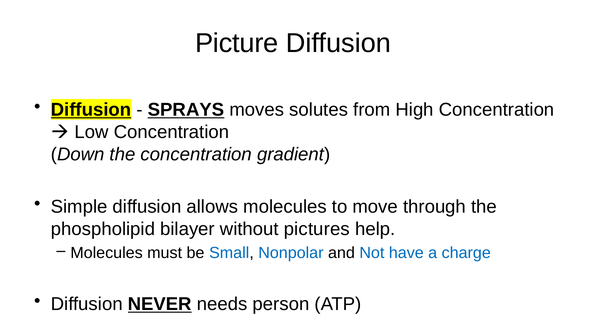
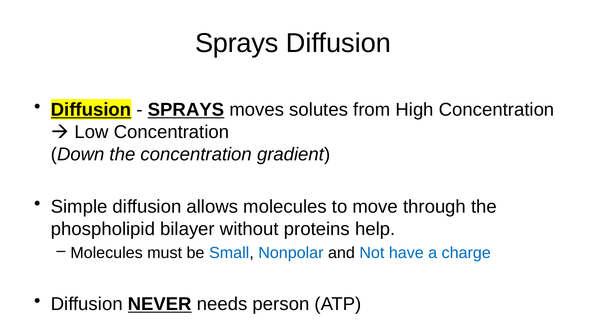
Picture at (237, 43): Picture -> Sprays
pictures: pictures -> proteins
